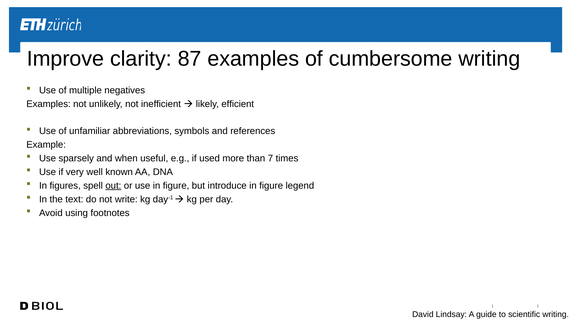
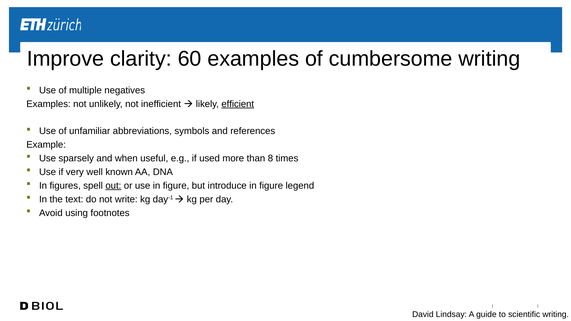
87: 87 -> 60
efficient underline: none -> present
7: 7 -> 8
